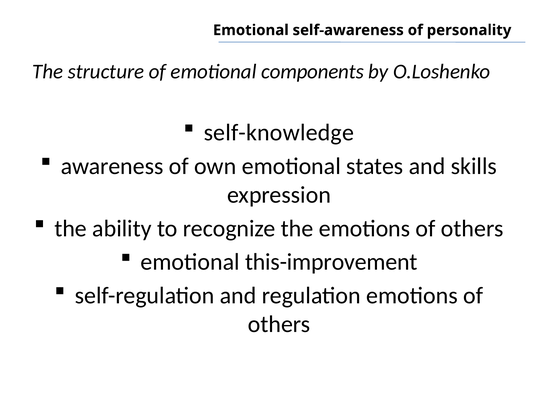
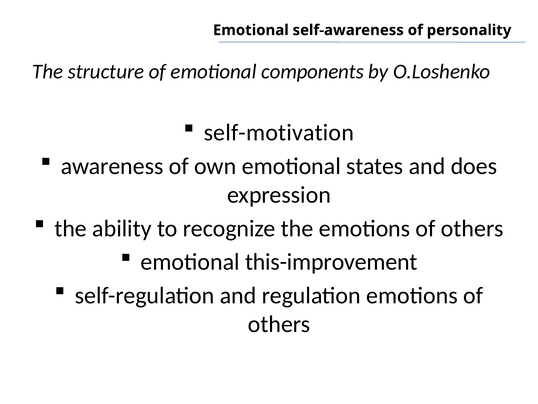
self-knowledge: self-knowledge -> self-motivation
skills: skills -> does
